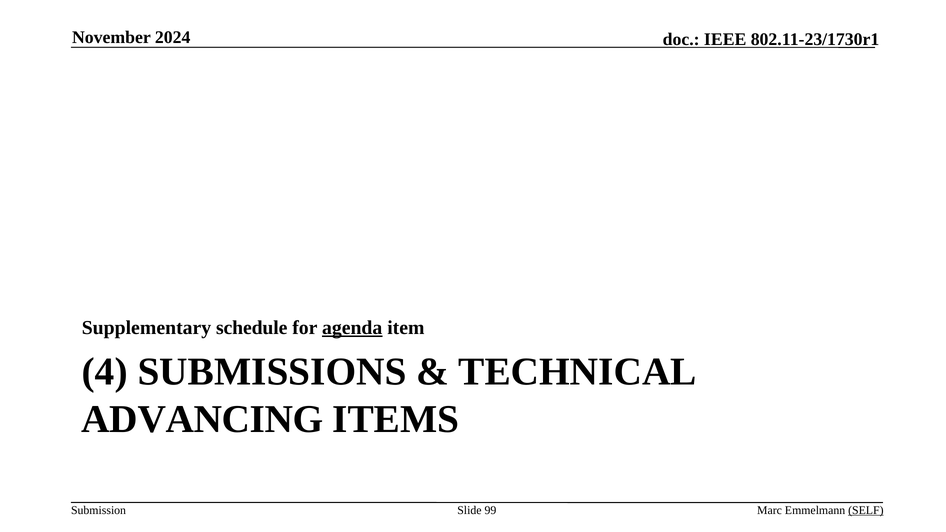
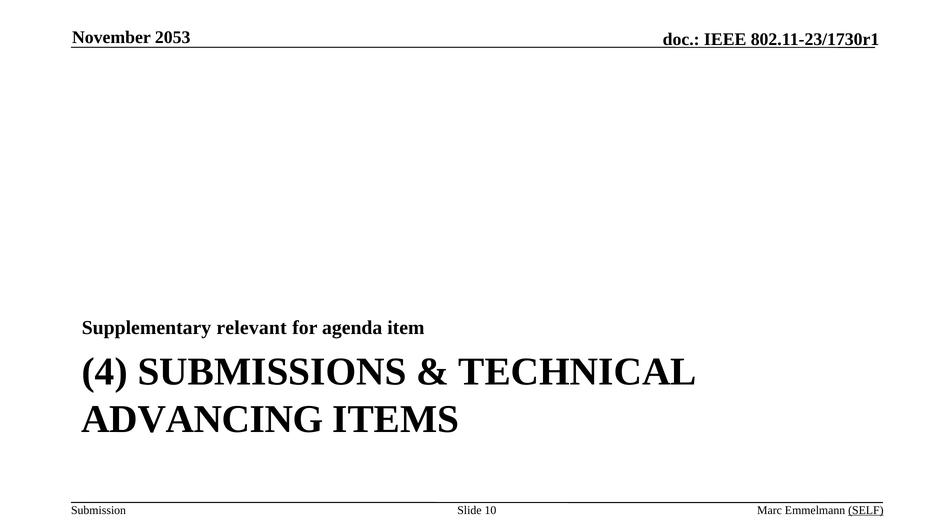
2024: 2024 -> 2053
schedule: schedule -> relevant
agenda underline: present -> none
99: 99 -> 10
